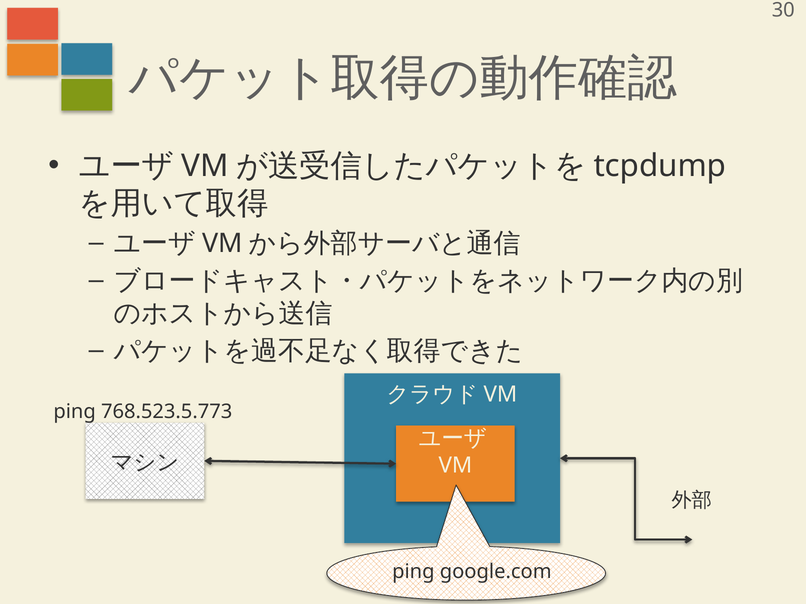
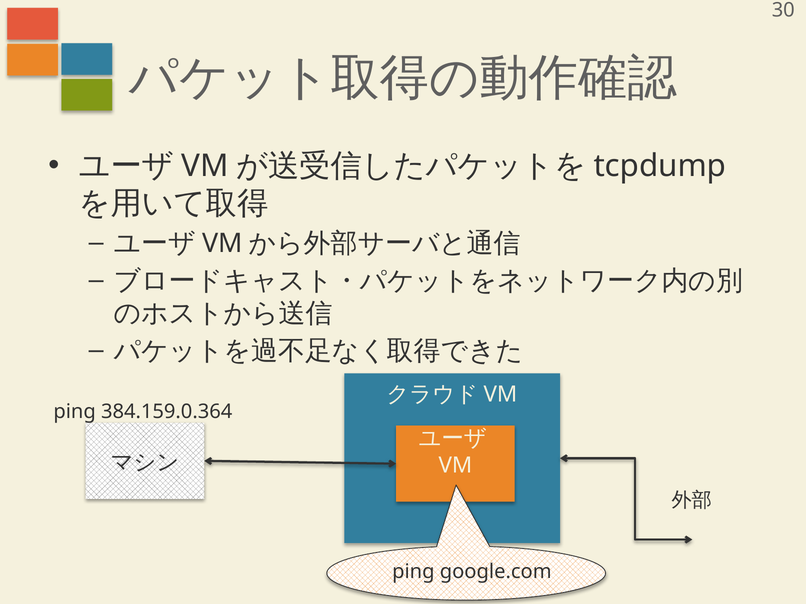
768.523.5.773: 768.523.5.773 -> 384.159.0.364
